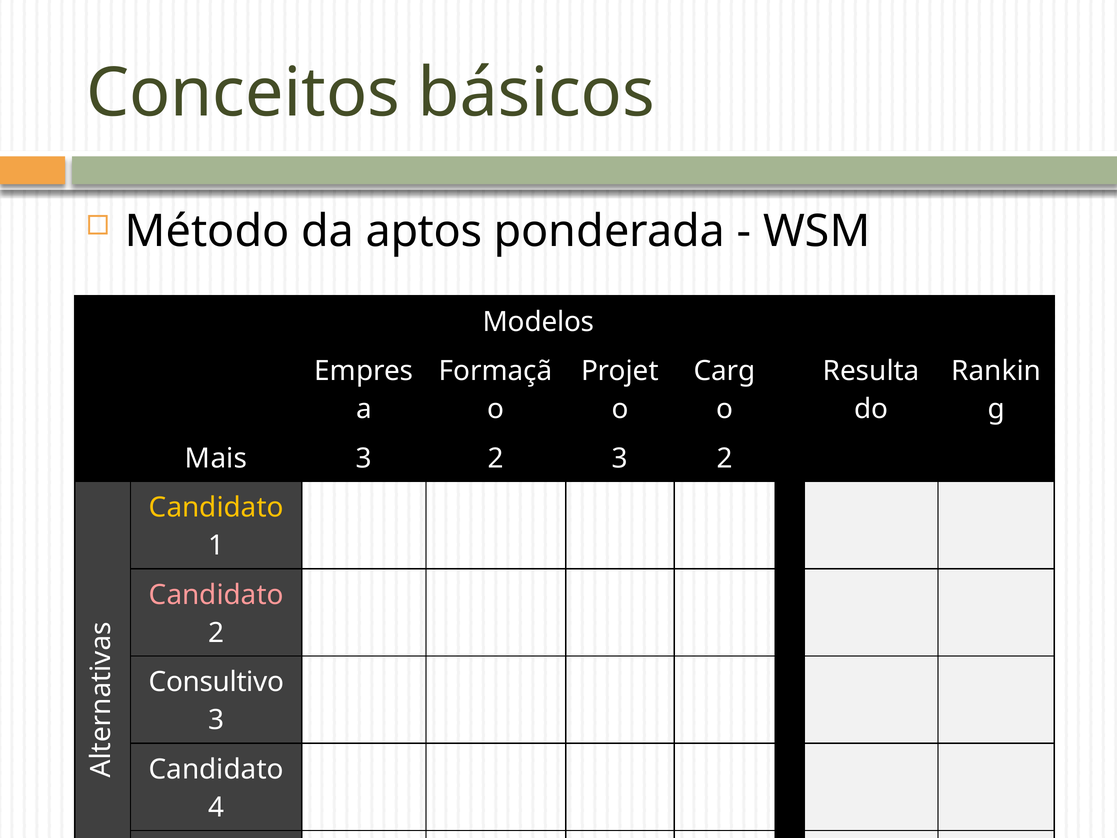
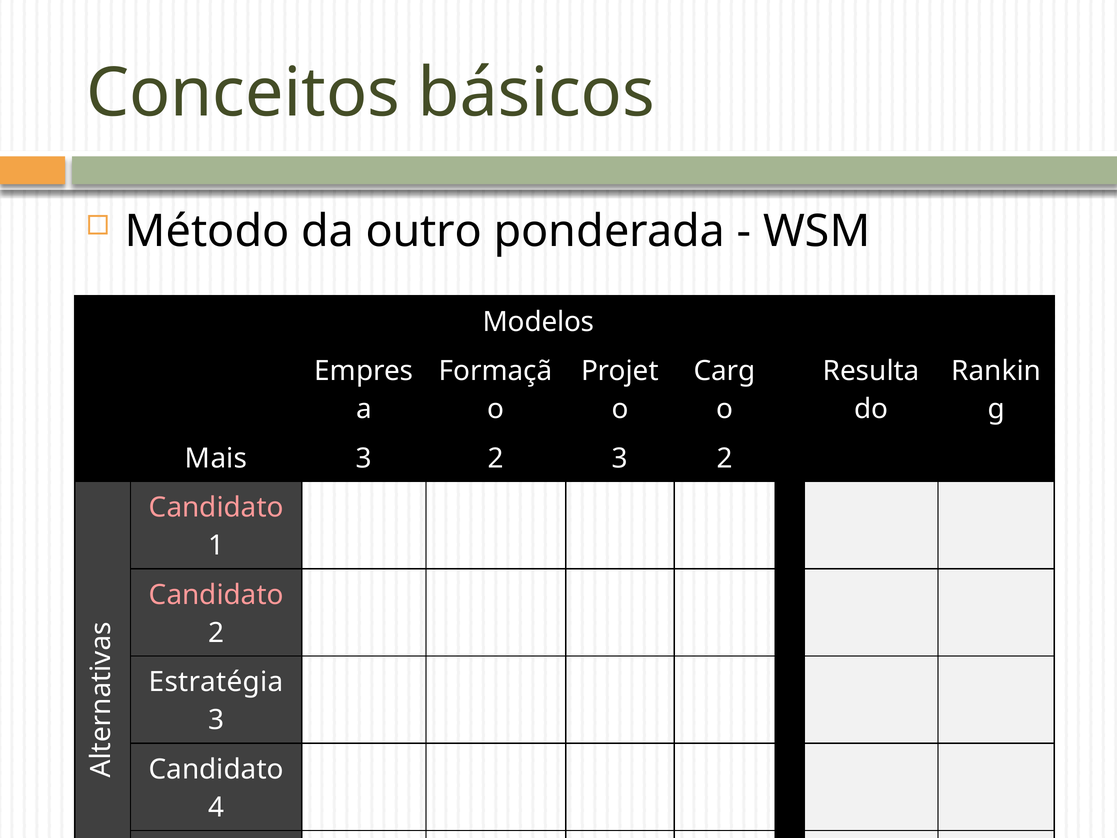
aptos: aptos -> outro
Candidato at (216, 508) colour: yellow -> pink
Consultivo: Consultivo -> Estratégia
